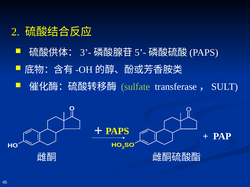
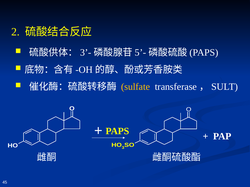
sulfate colour: light green -> yellow
